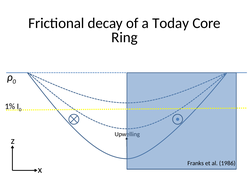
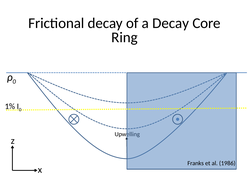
a Today: Today -> Decay
